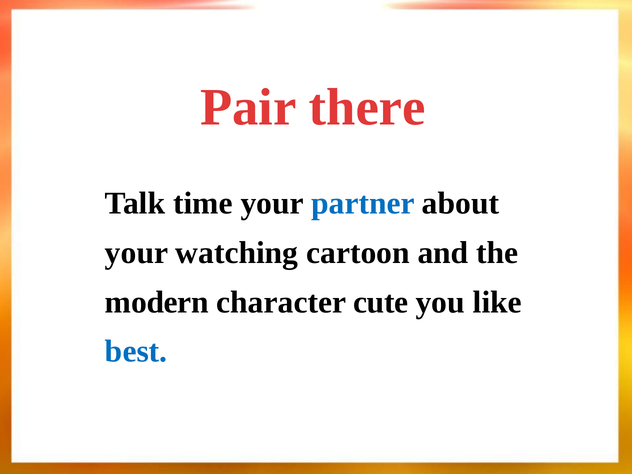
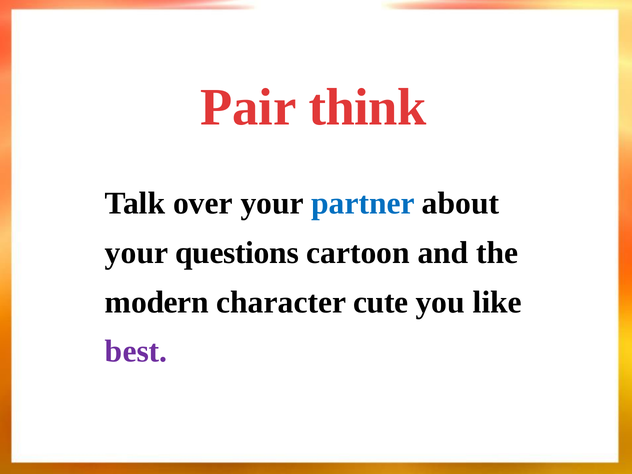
there: there -> think
time: time -> over
watching: watching -> questions
best colour: blue -> purple
